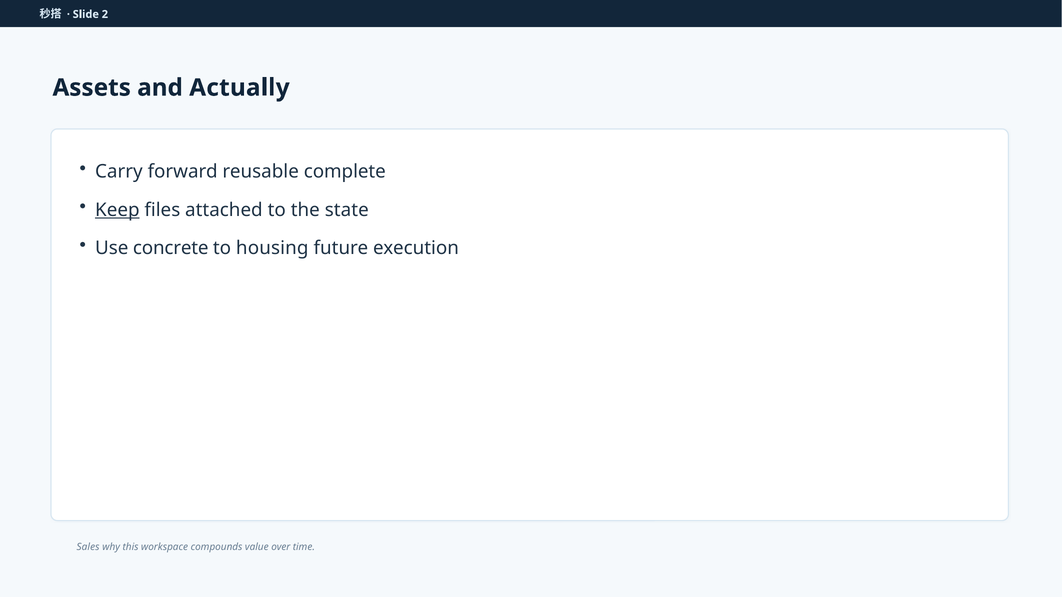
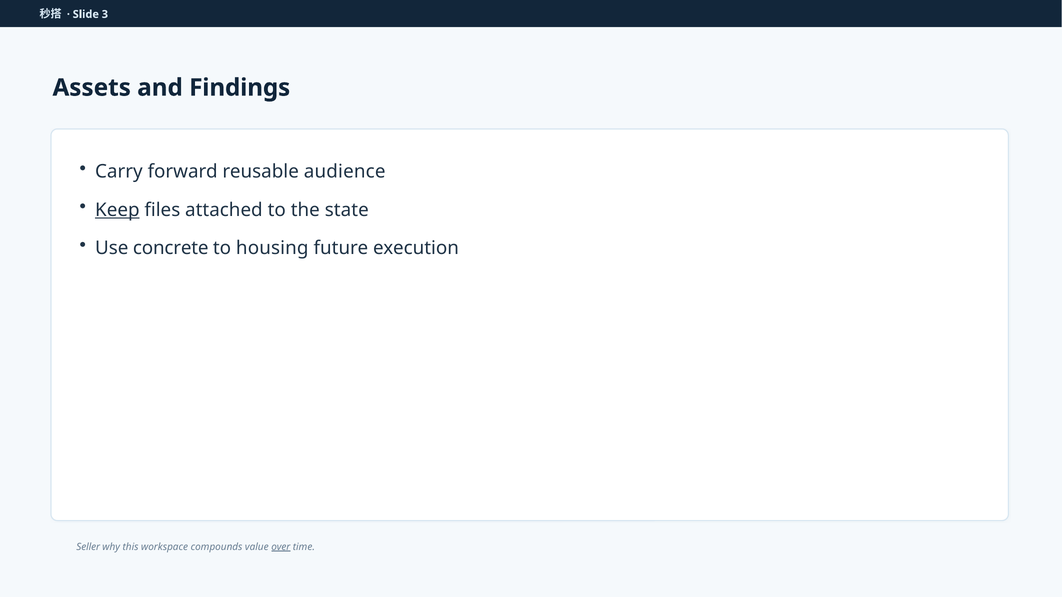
2: 2 -> 3
Actually: Actually -> Findings
complete: complete -> audience
Sales: Sales -> Seller
over underline: none -> present
